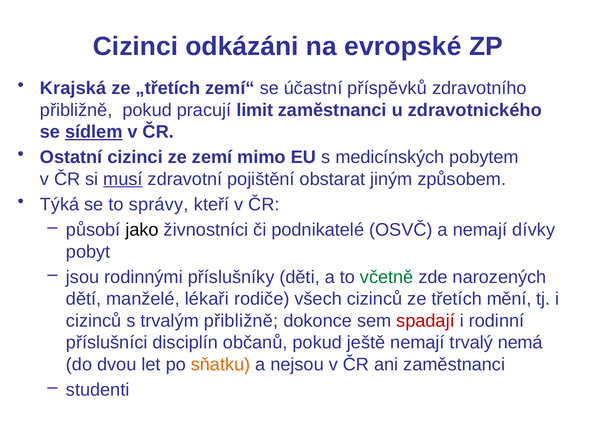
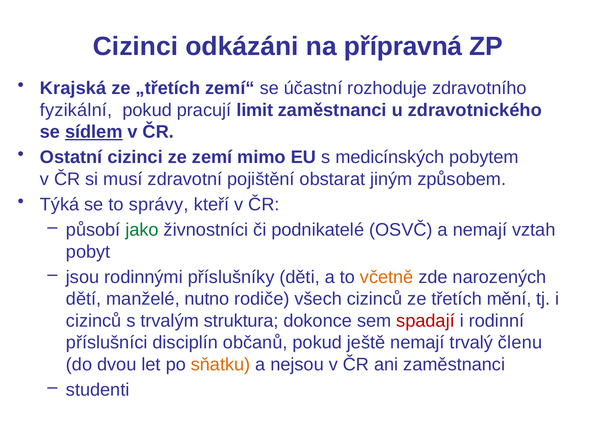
evropské: evropské -> přípravná
příspěvků: příspěvků -> rozhoduje
přibližně at (76, 110): přibližně -> fyzikální
musí underline: present -> none
jako colour: black -> green
dívky: dívky -> vztah
včetně colour: green -> orange
lékaři: lékaři -> nutno
trvalým přibližně: přibližně -> struktura
nemá: nemá -> členu
